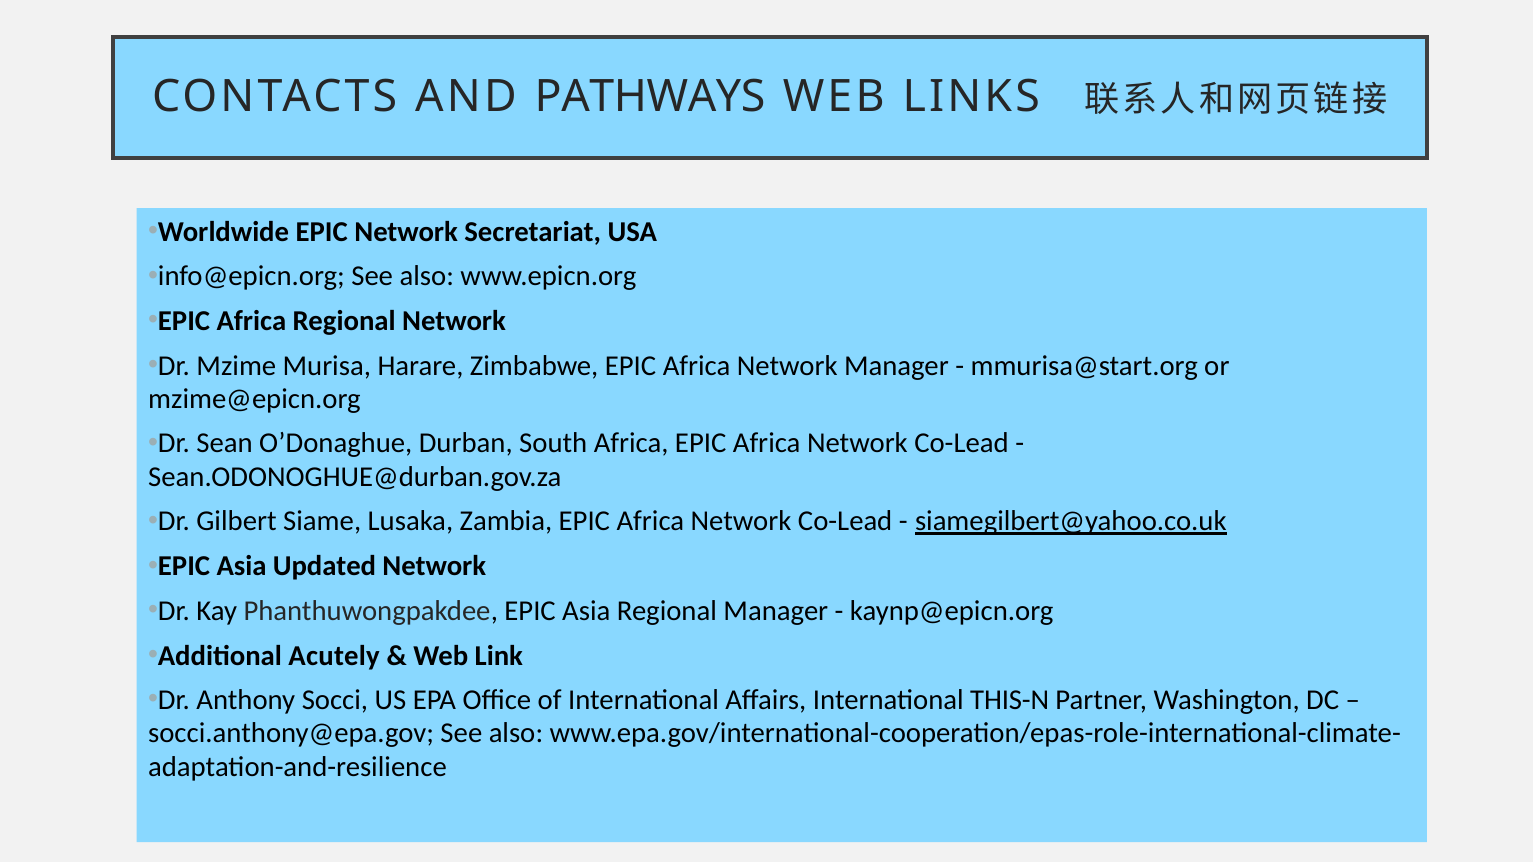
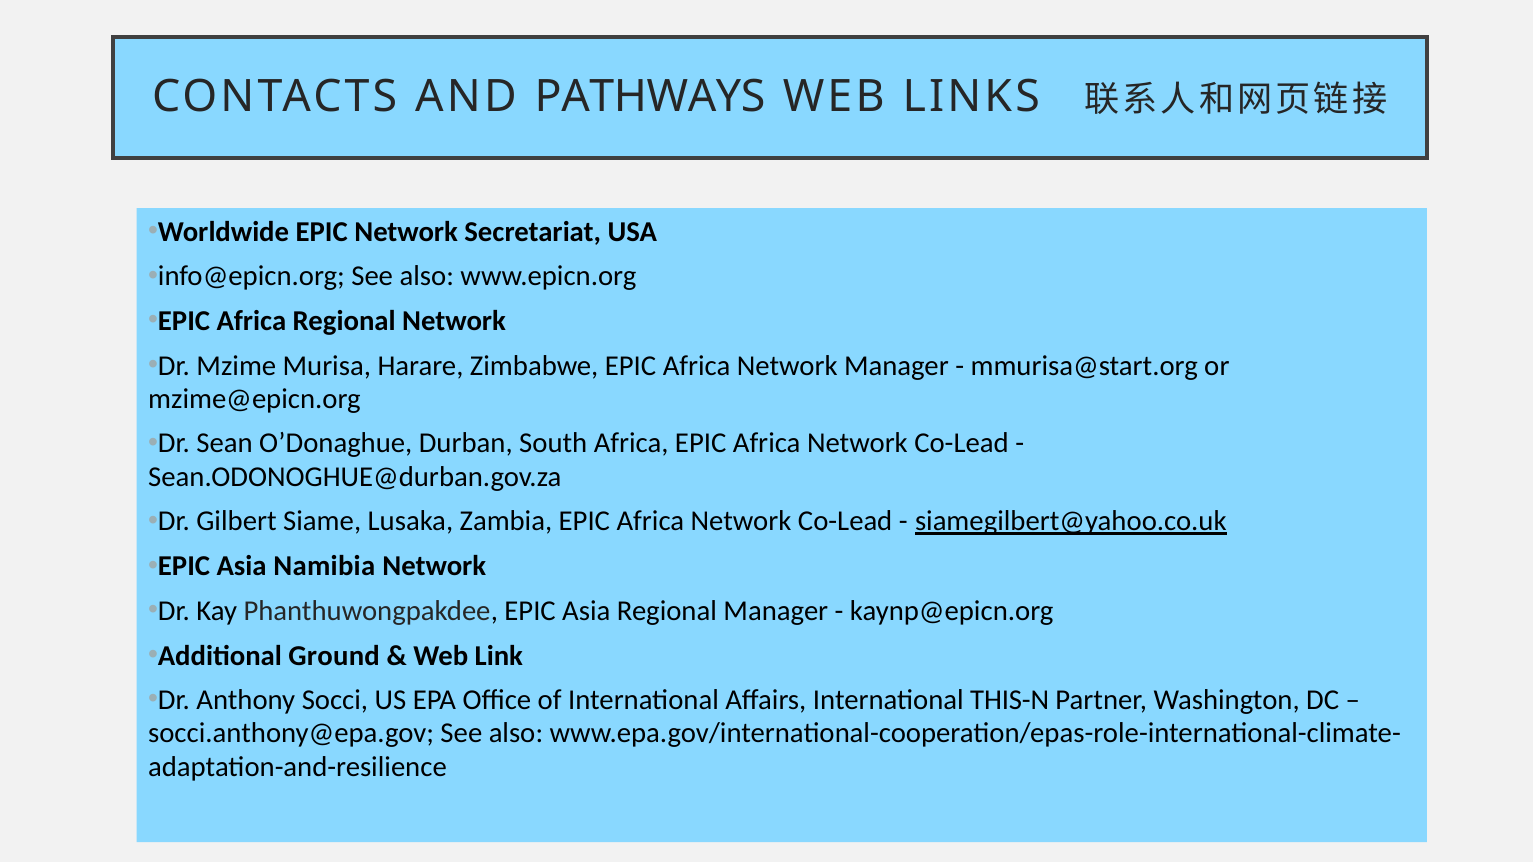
Updated: Updated -> Namibia
Acutely: Acutely -> Ground
